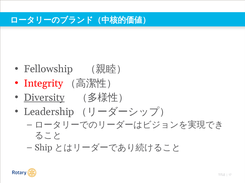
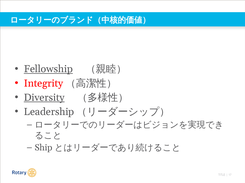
Fellowship underline: none -> present
